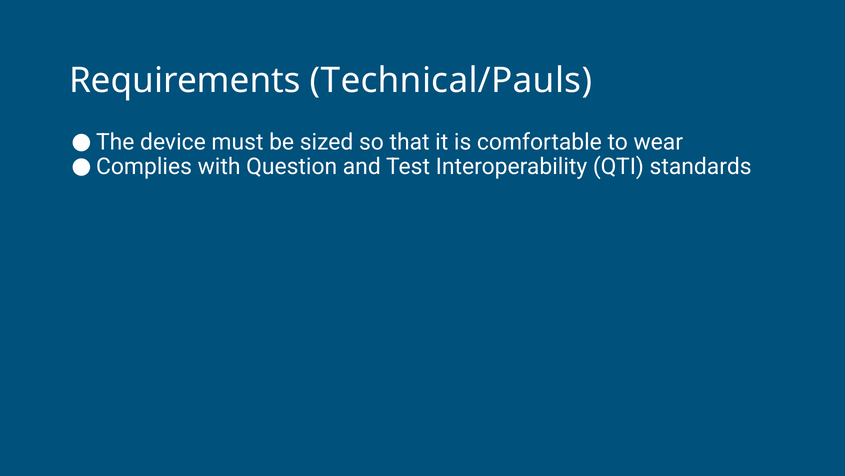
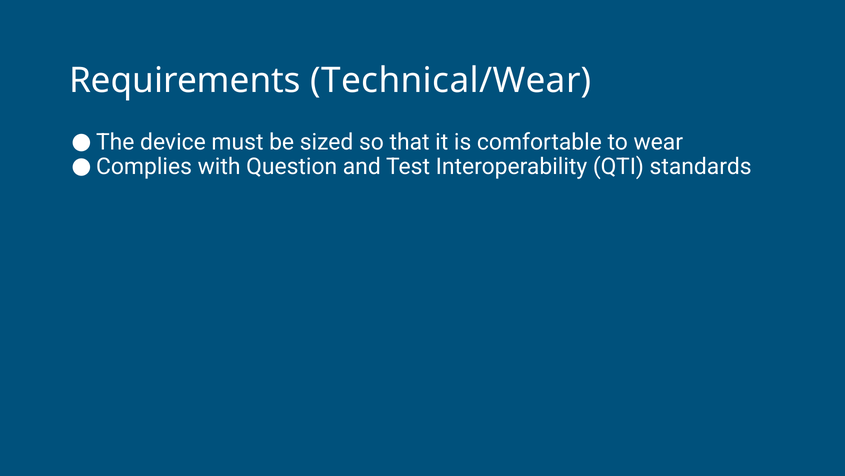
Technical/Pauls: Technical/Pauls -> Technical/Wear
